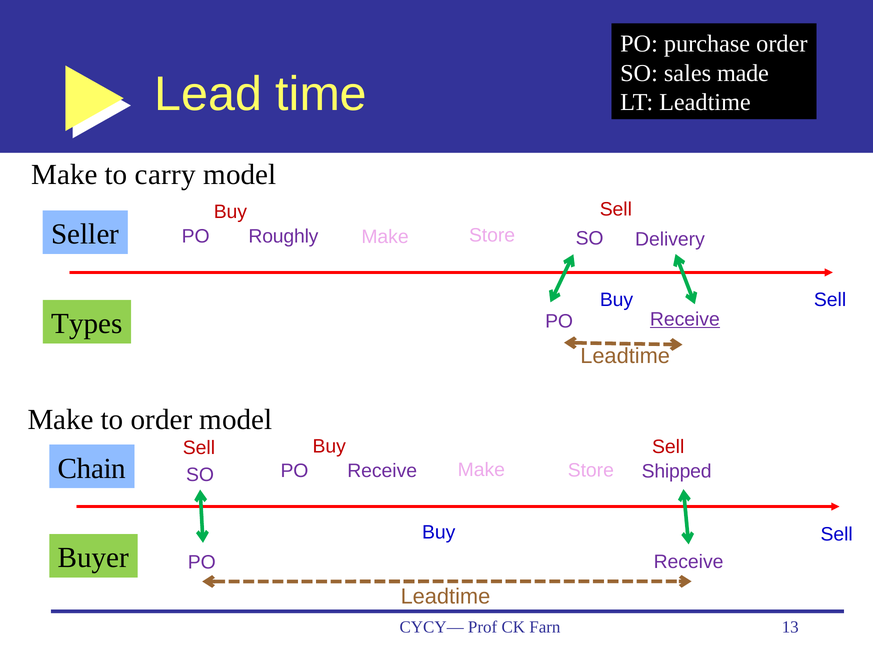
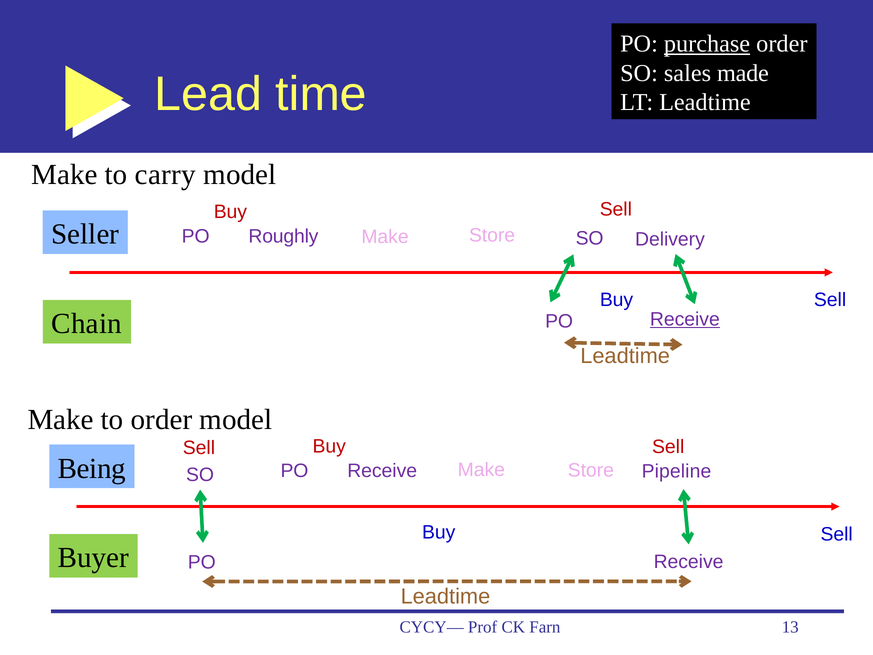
purchase underline: none -> present
Types: Types -> Chain
Chain: Chain -> Being
Shipped: Shipped -> Pipeline
